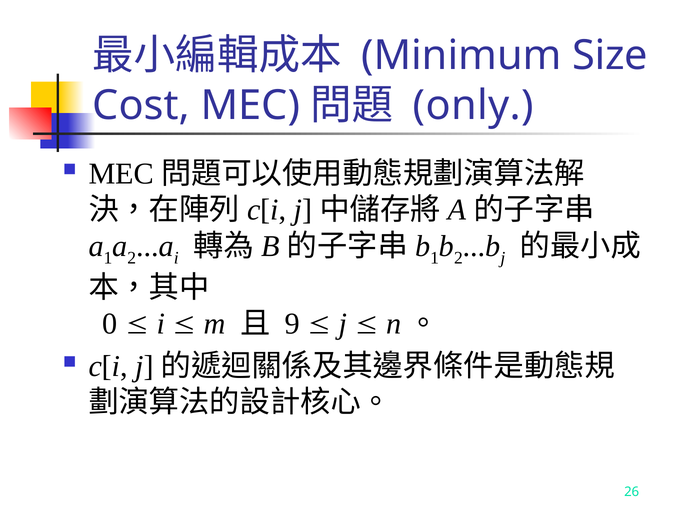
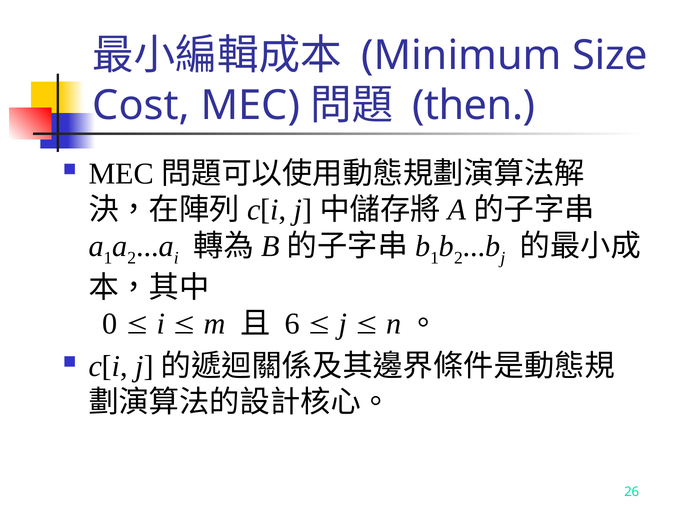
only: only -> then
9: 9 -> 6
